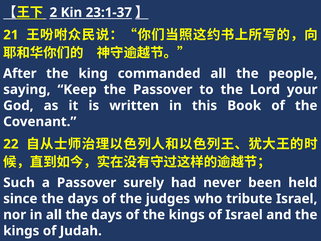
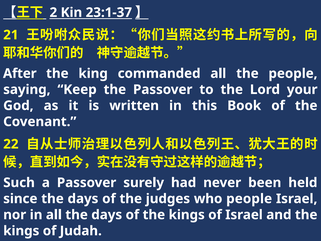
who tribute: tribute -> people
